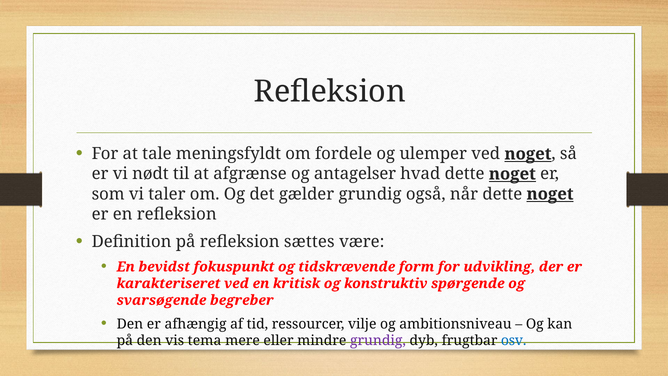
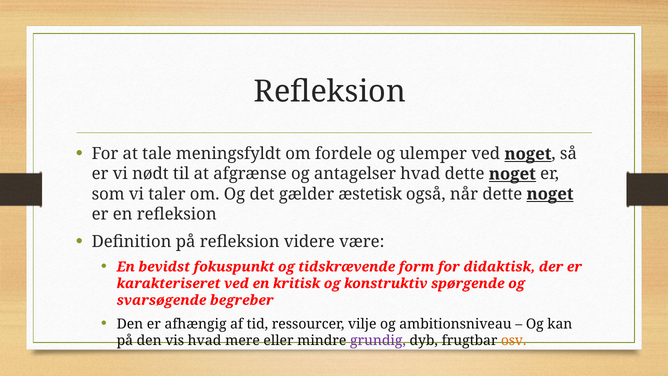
gælder grundig: grundig -> æstetisk
sættes: sættes -> videre
udvikling: udvikling -> didaktisk
vis tema: tema -> hvad
osv colour: blue -> orange
